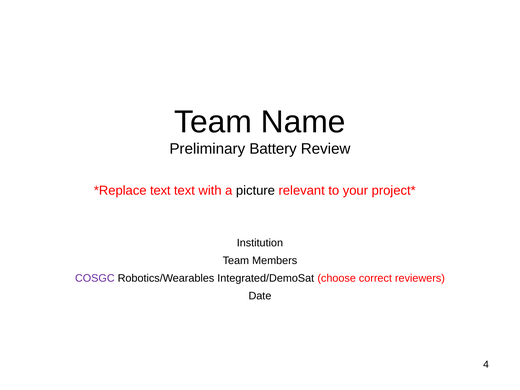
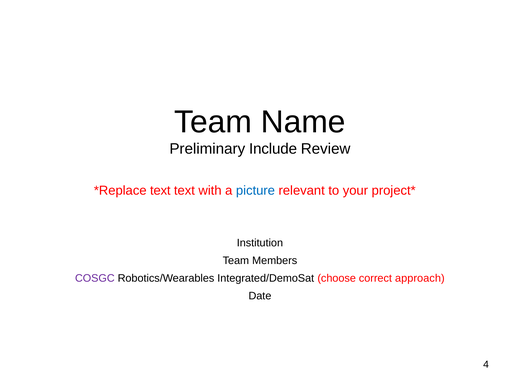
Battery: Battery -> Include
picture colour: black -> blue
reviewers: reviewers -> approach
